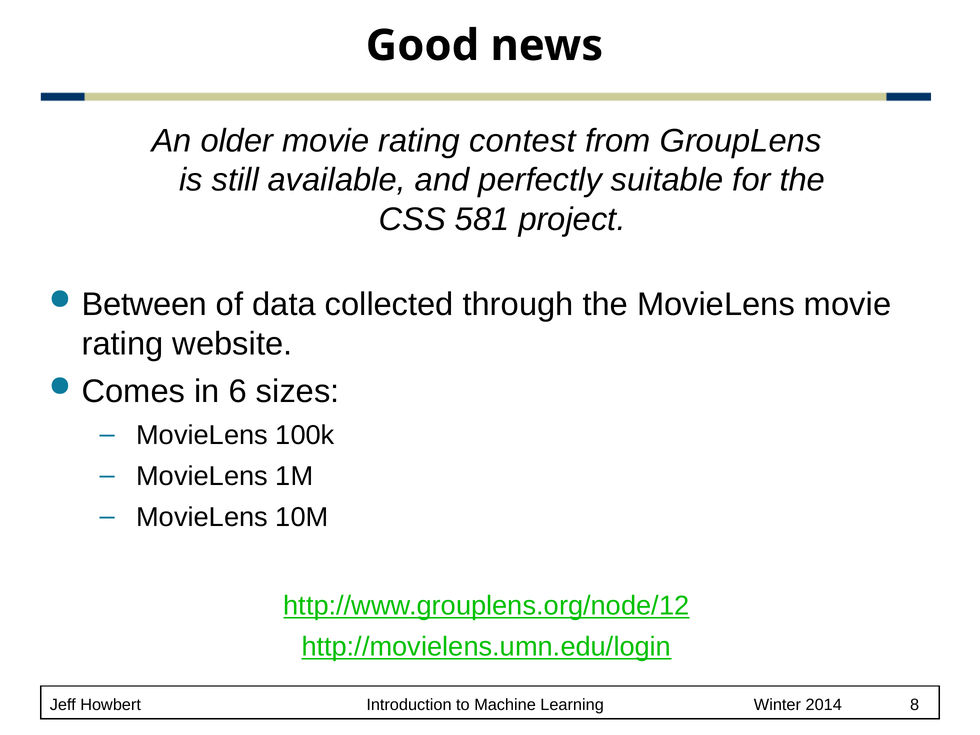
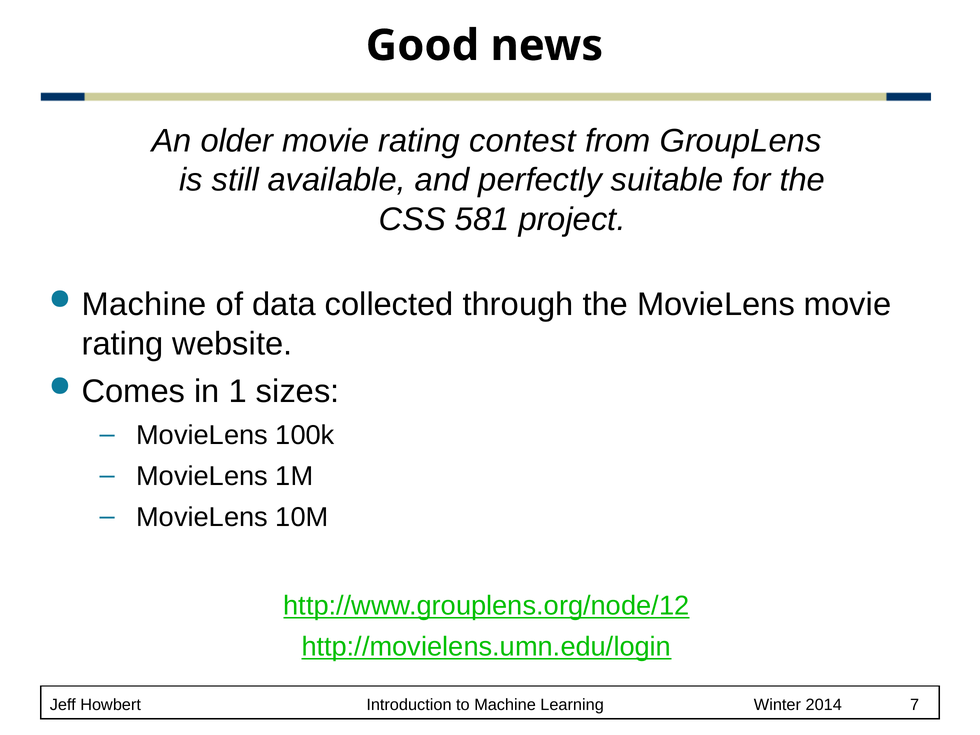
Between at (144, 305): Between -> Machine
6: 6 -> 1
8: 8 -> 7
